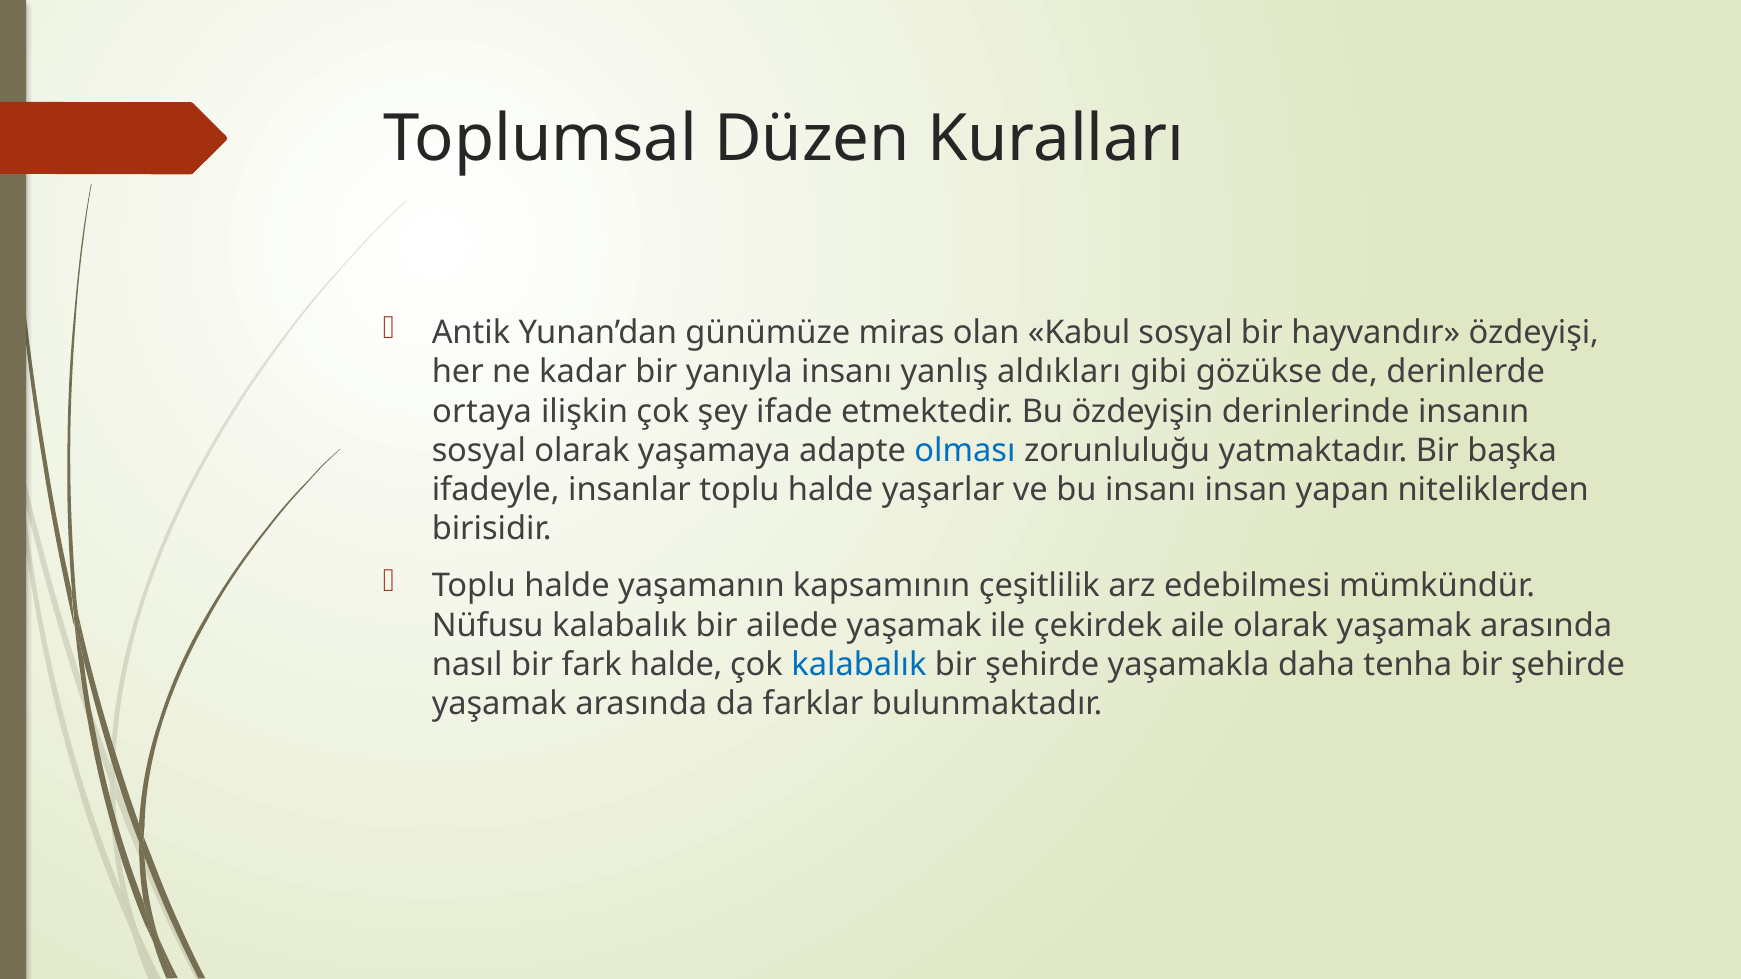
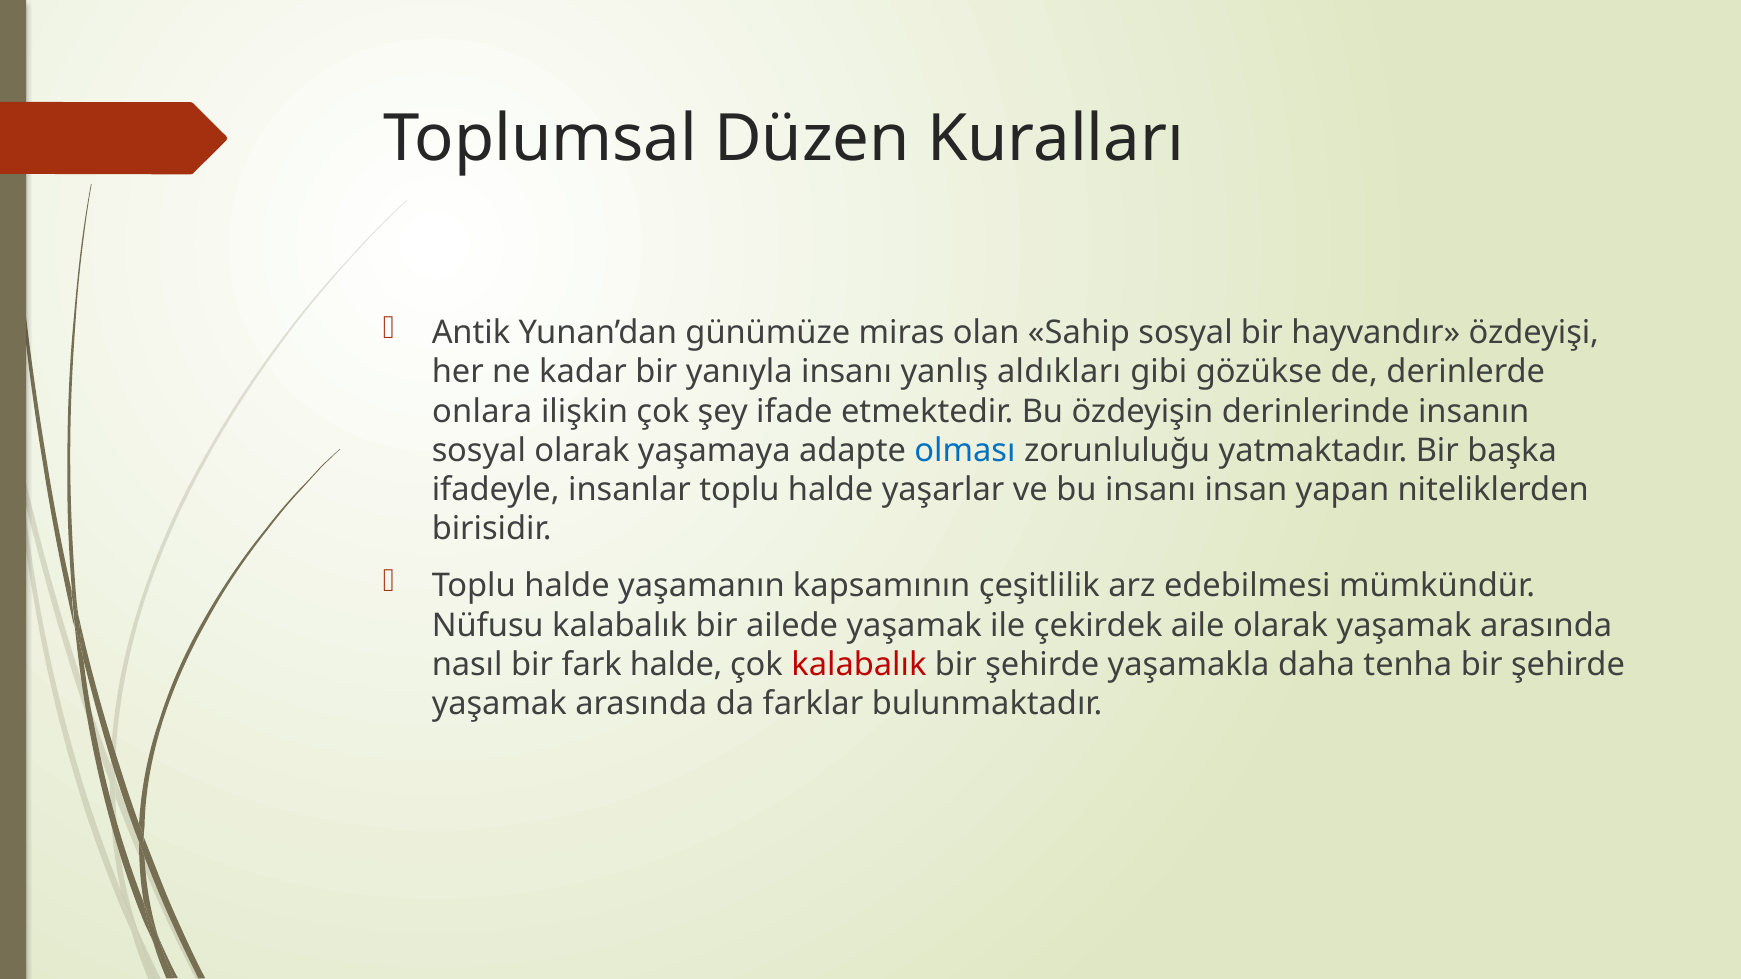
Kabul: Kabul -> Sahip
ortaya: ortaya -> onlara
kalabalık at (859, 665) colour: blue -> red
